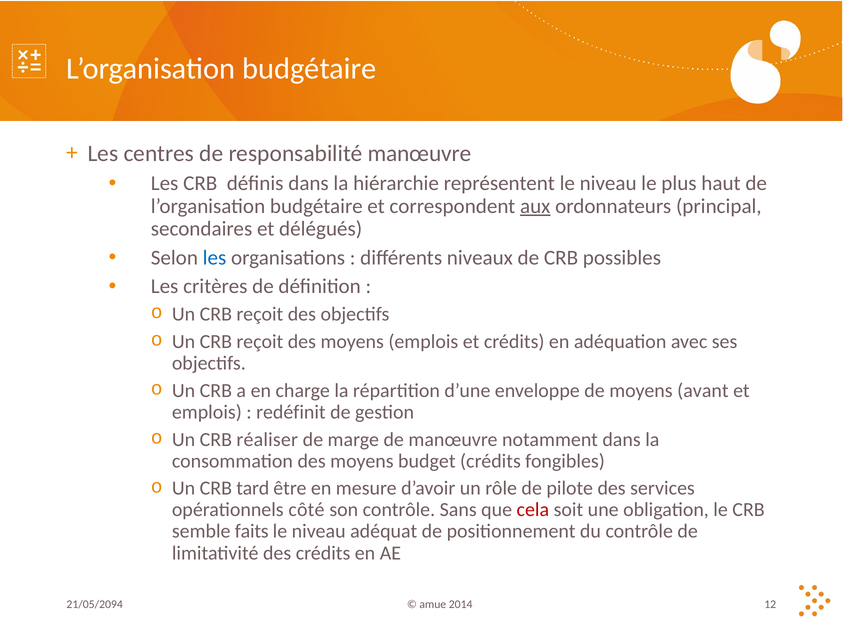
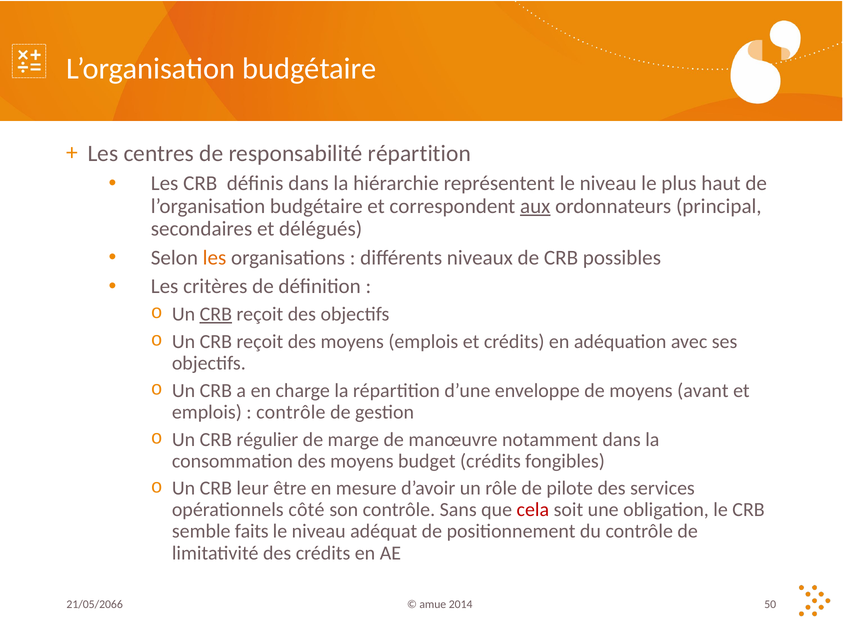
responsabilité manœuvre: manœuvre -> répartition
les at (215, 258) colour: blue -> orange
CRB at (216, 314) underline: none -> present
redéfinit at (291, 412): redéfinit -> contrôle
réaliser: réaliser -> régulier
tard: tard -> leur
21/05/2094: 21/05/2094 -> 21/05/2066
12: 12 -> 50
